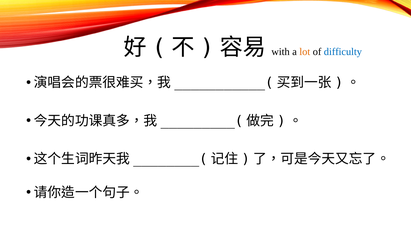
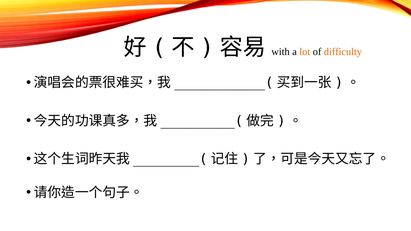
difficulty colour: blue -> orange
